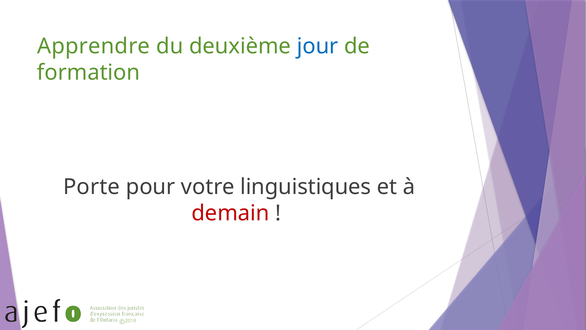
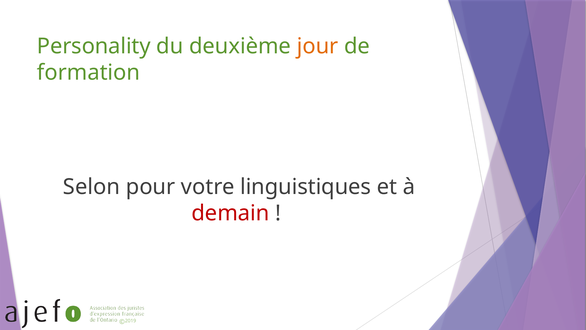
Apprendre: Apprendre -> Personality
jour colour: blue -> orange
Porte: Porte -> Selon
